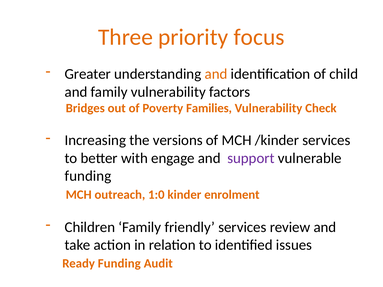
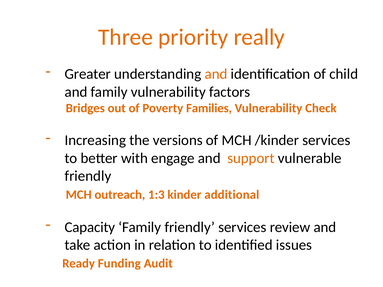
focus: focus -> really
support colour: purple -> orange
funding at (88, 176): funding -> friendly
1:0: 1:0 -> 1:3
enrolment: enrolment -> additional
Children: Children -> Capacity
